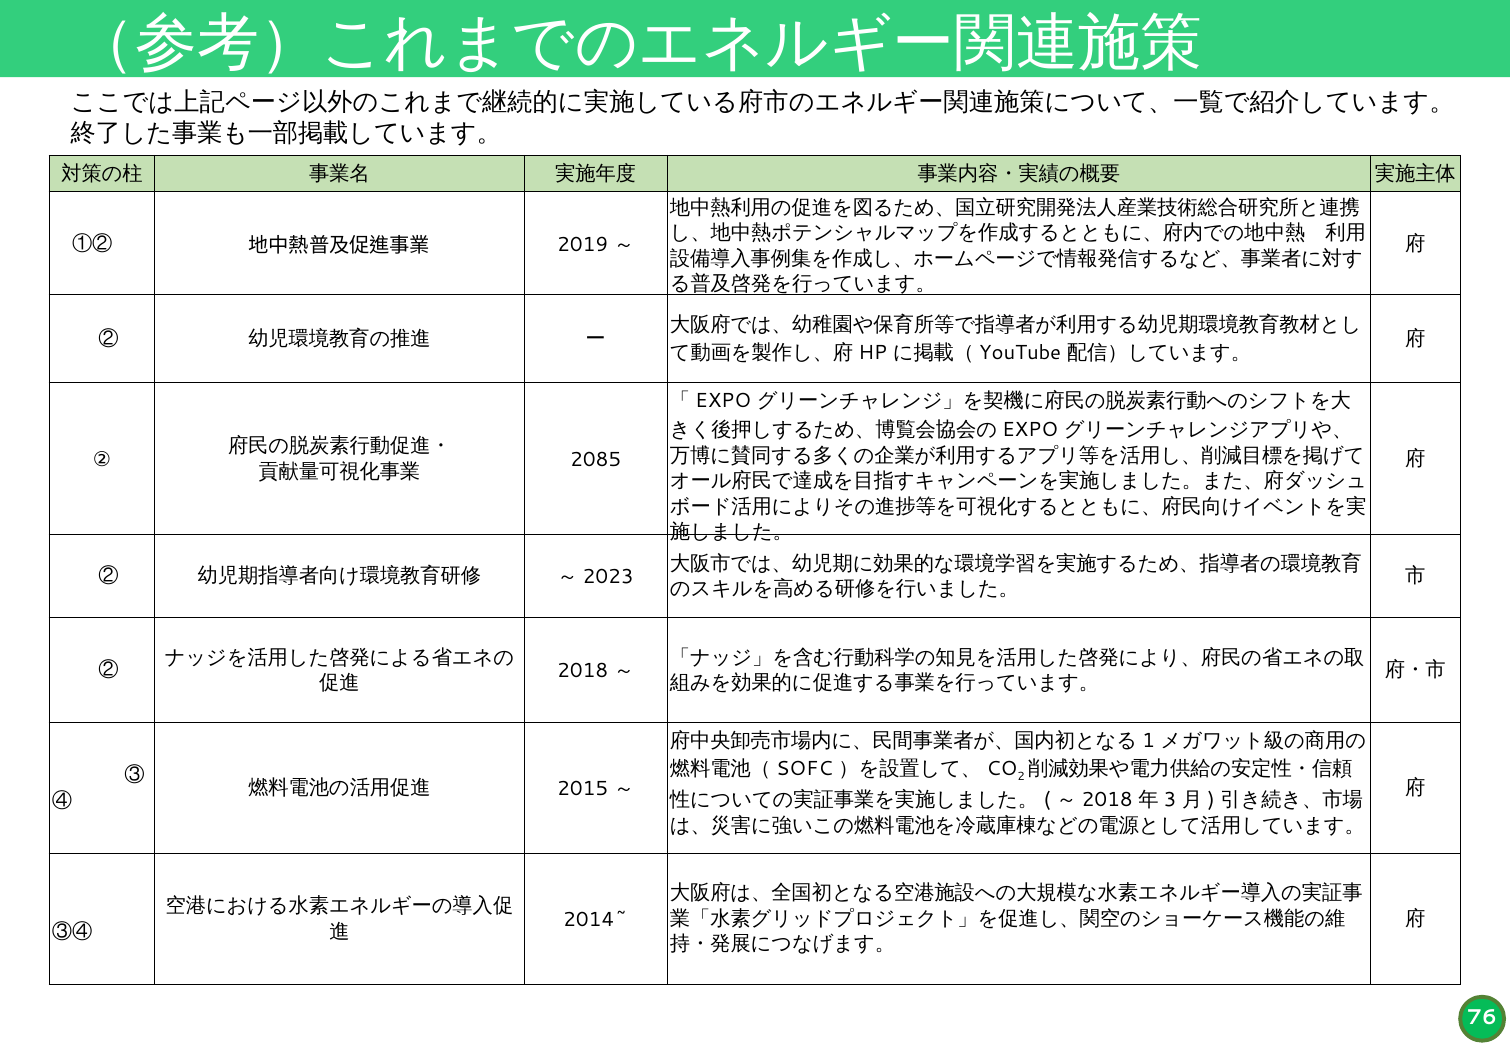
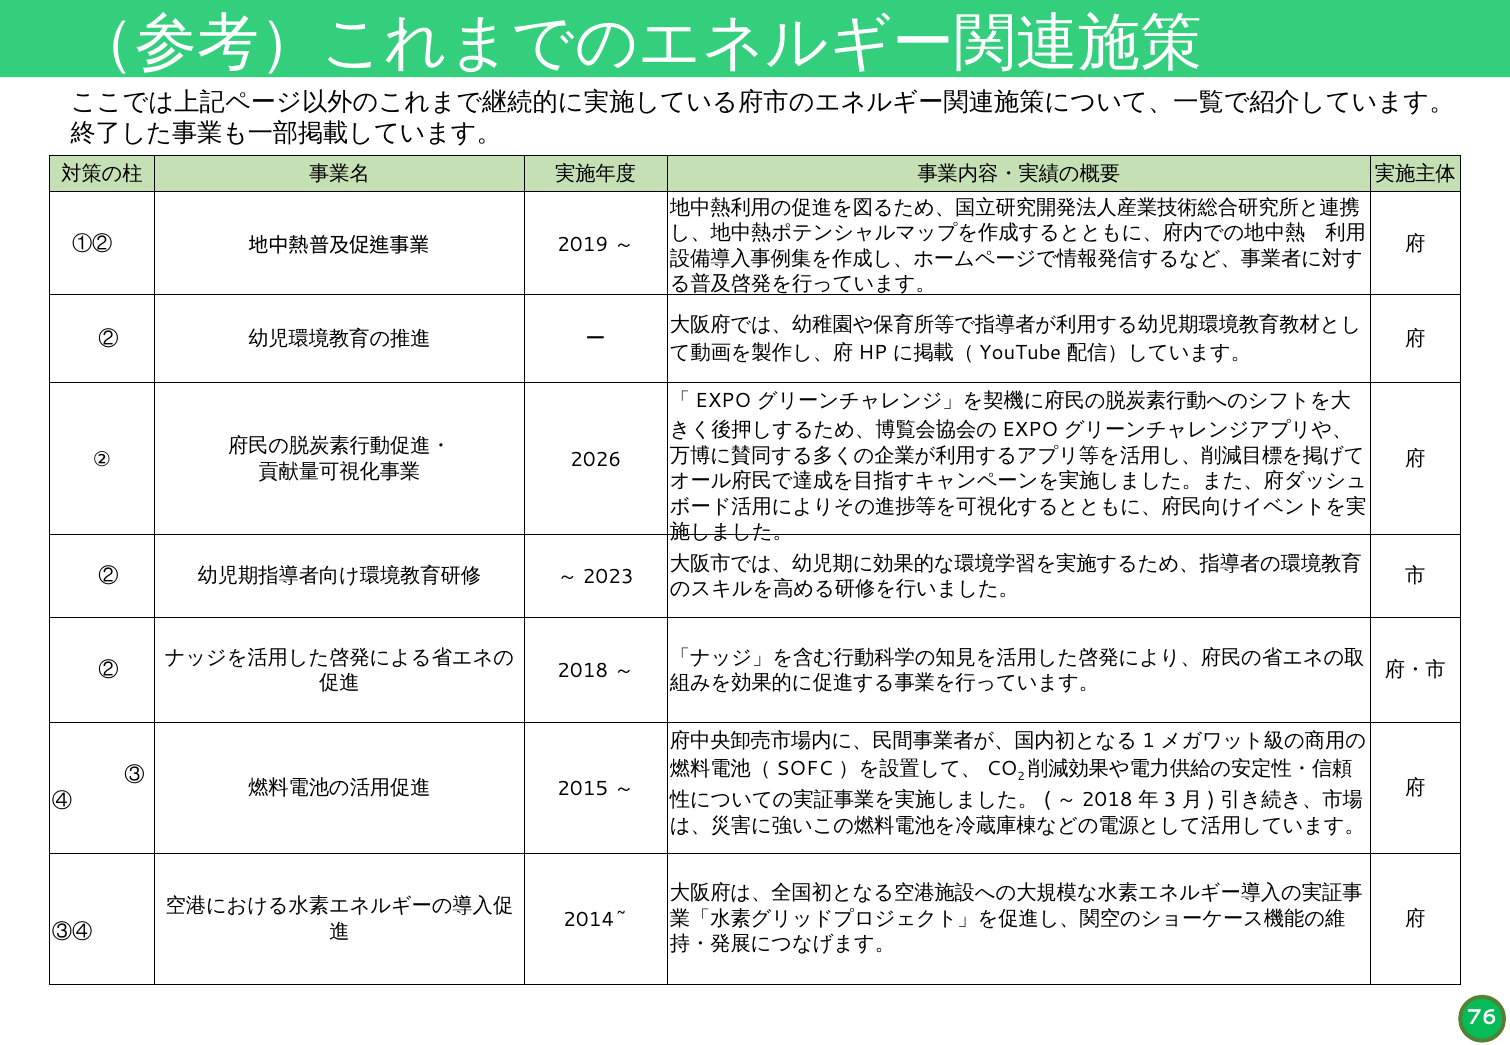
2085: 2085 -> 2026
